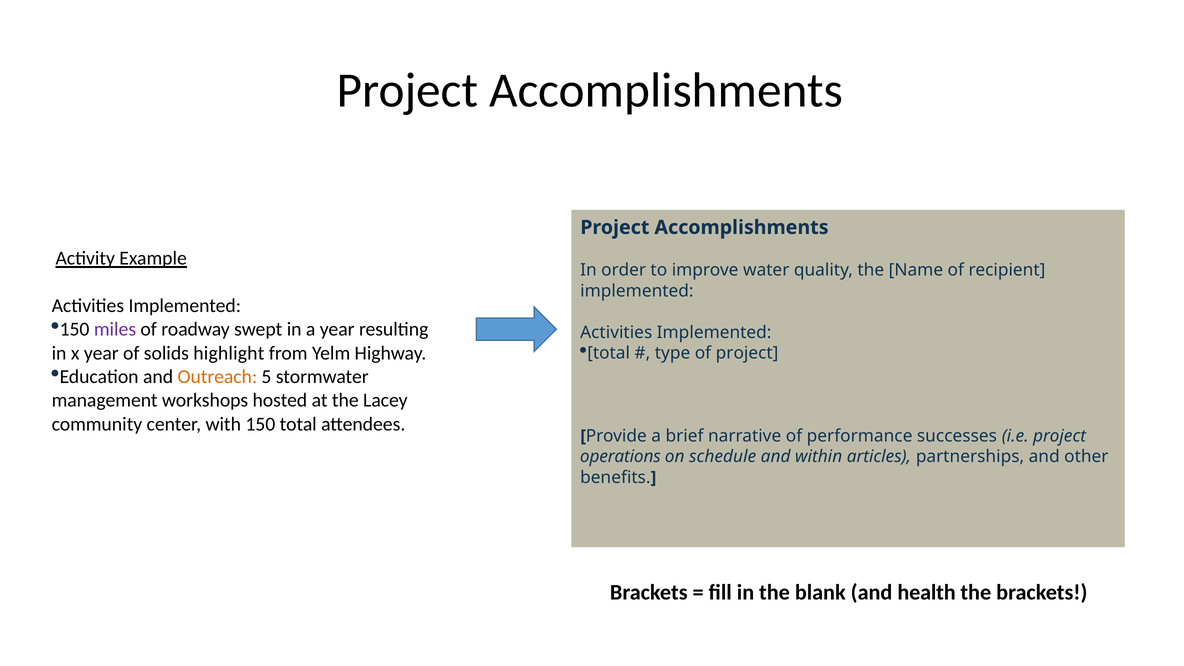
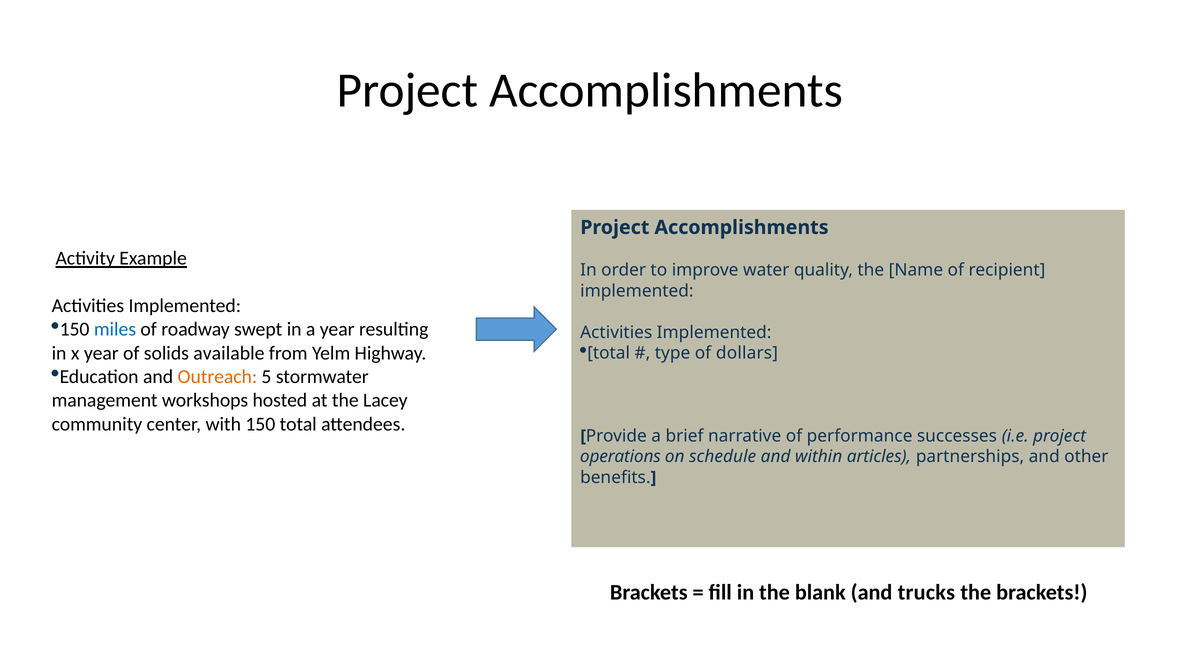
miles colour: purple -> blue
of project: project -> dollars
highlight: highlight -> available
health: health -> trucks
